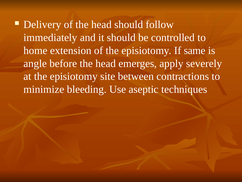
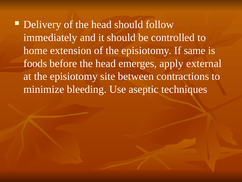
angle: angle -> foods
severely: severely -> external
